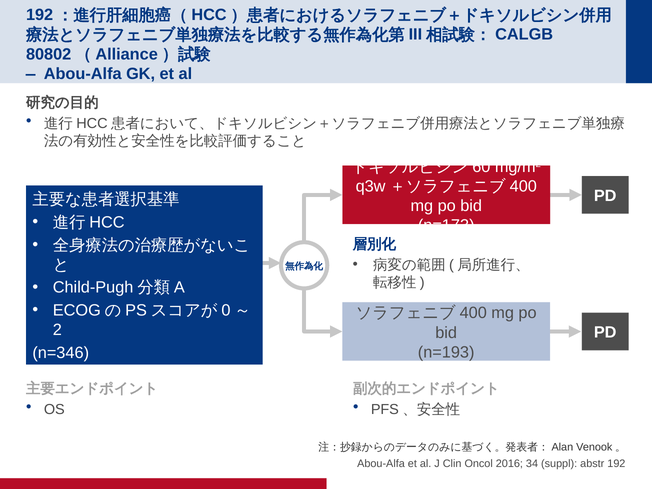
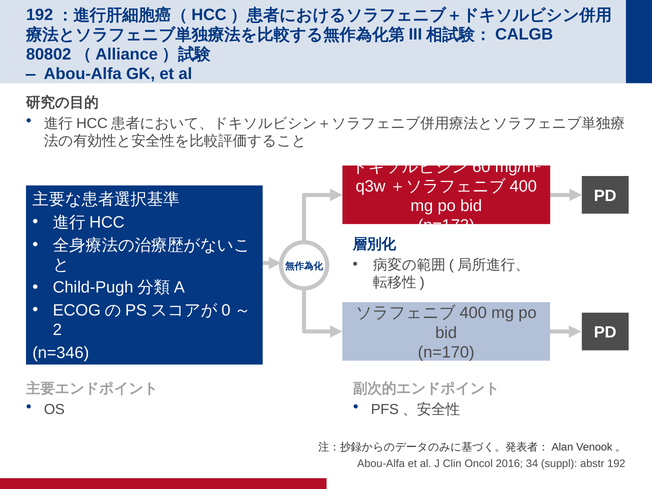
n=193: n=193 -> n=170
